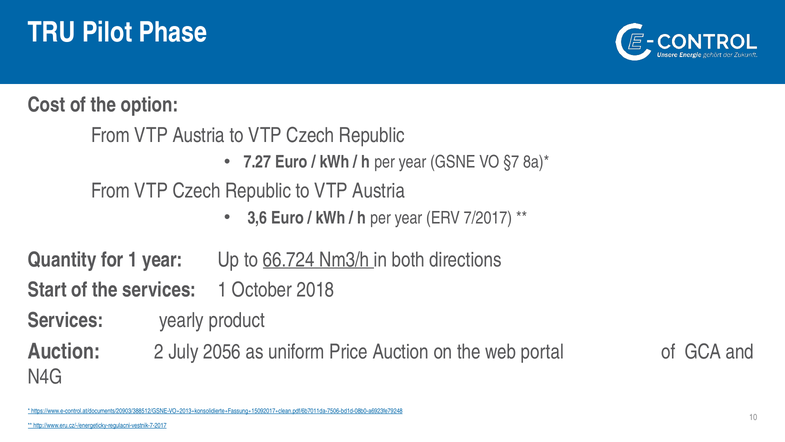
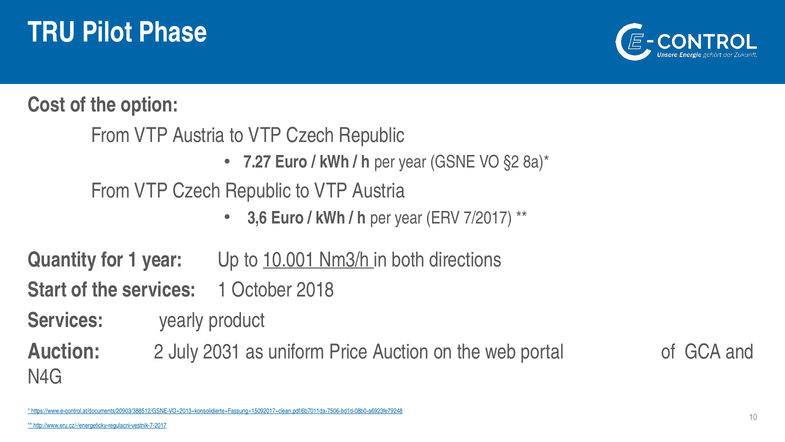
§7: §7 -> §2
66.724: 66.724 -> 10.001
2056: 2056 -> 2031
